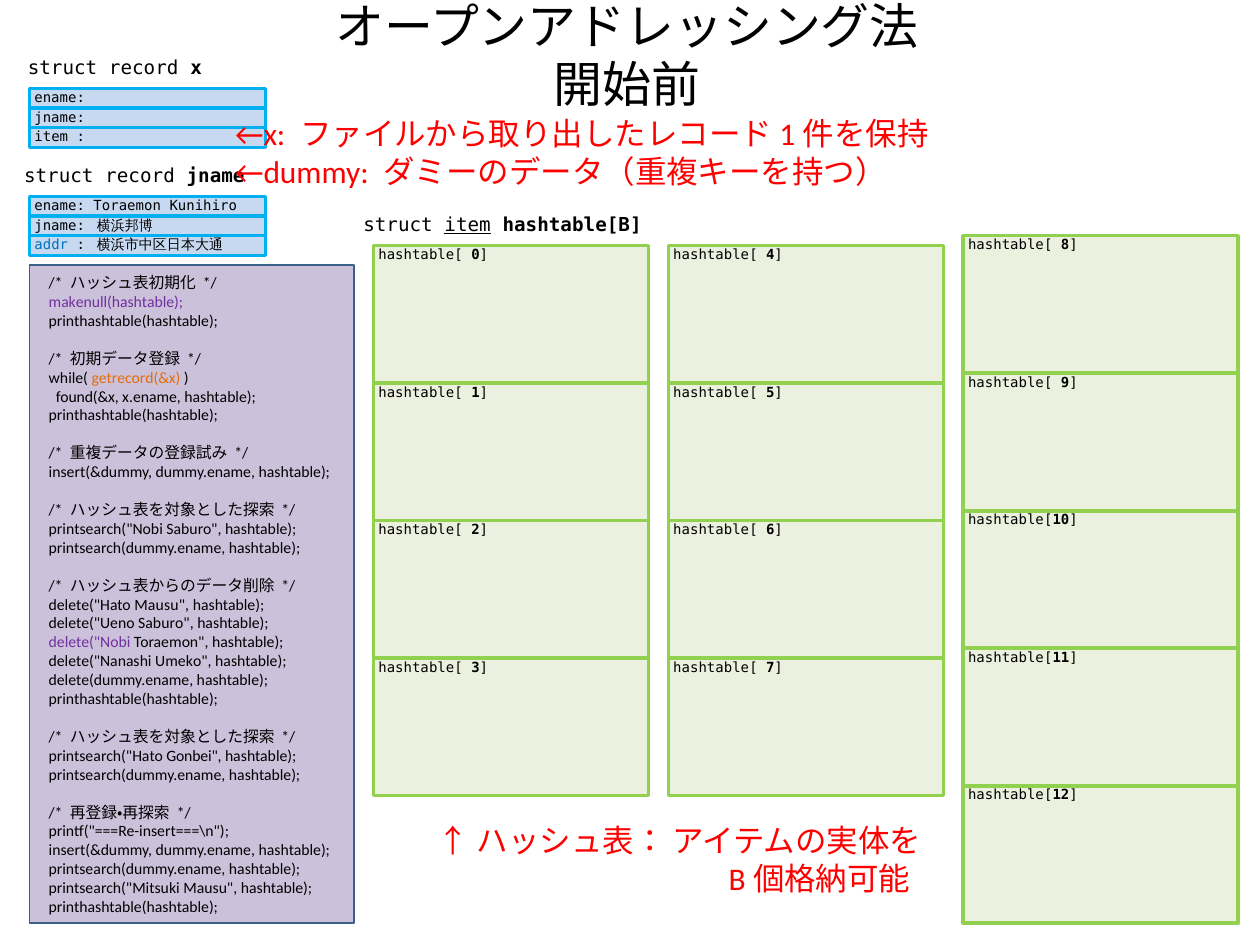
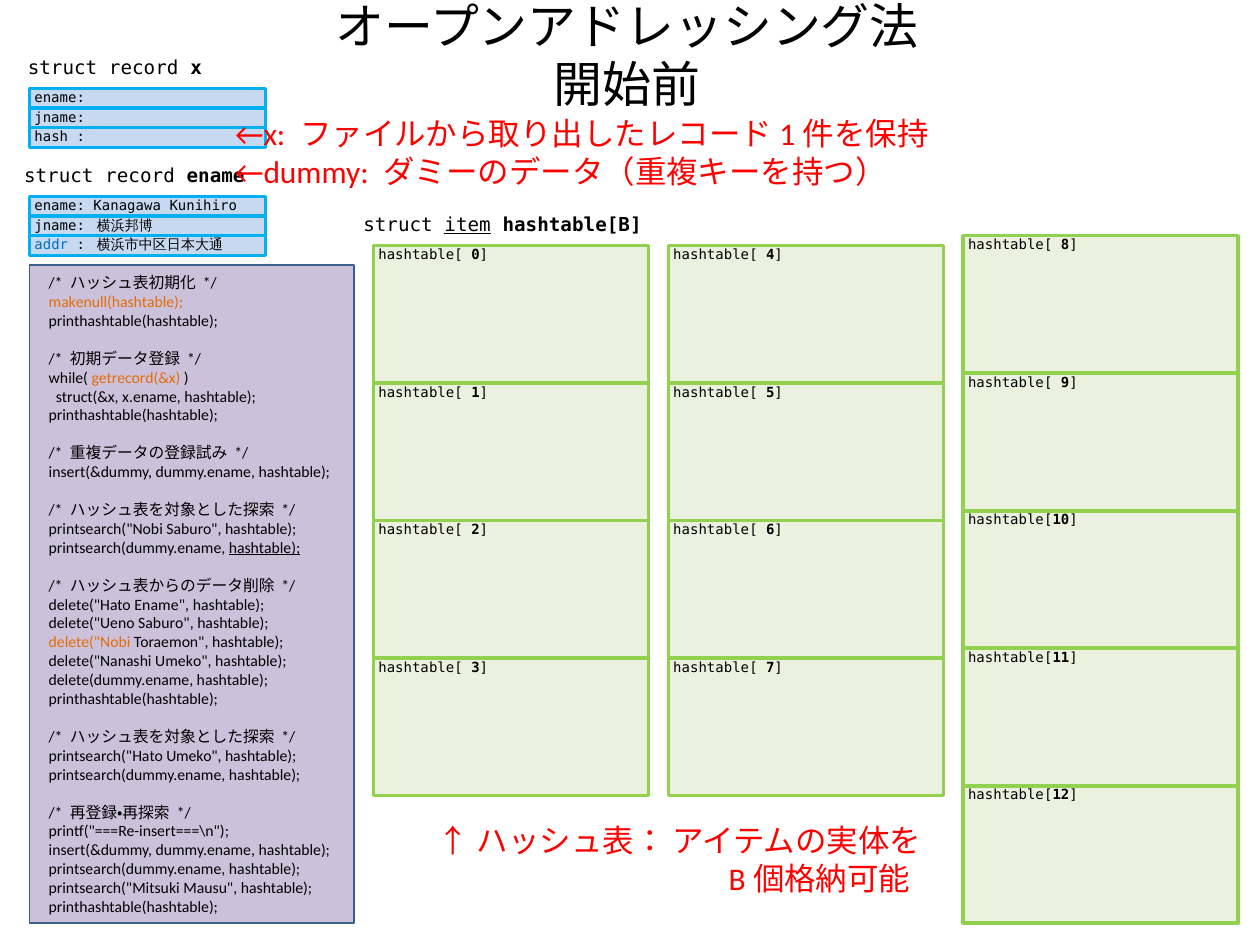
item at (51, 137): item -> hash
record jname: jname -> ename
ename Toraemon: Toraemon -> Kanagawa
makenull(hashtable colour: purple -> orange
found(&x: found(&x -> struct(&x
hashtable at (265, 548) underline: none -> present
delete("Hato Mausu: Mausu -> Ename
delete("Nobi colour: purple -> orange
printsearch("Hato Gonbei: Gonbei -> Umeko
